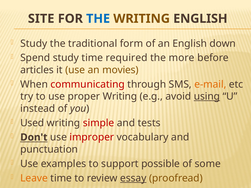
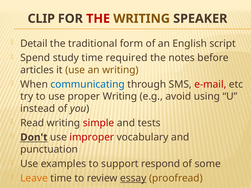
SITE: SITE -> CLIP
THE at (98, 19) colour: blue -> red
WRITING ENGLISH: ENGLISH -> SPEAKER
Study at (34, 44): Study -> Detail
down: down -> script
more: more -> notes
an movies: movies -> writing
communicating colour: red -> blue
e-mail colour: orange -> red
using underline: present -> none
Used: Used -> Read
possible: possible -> respond
